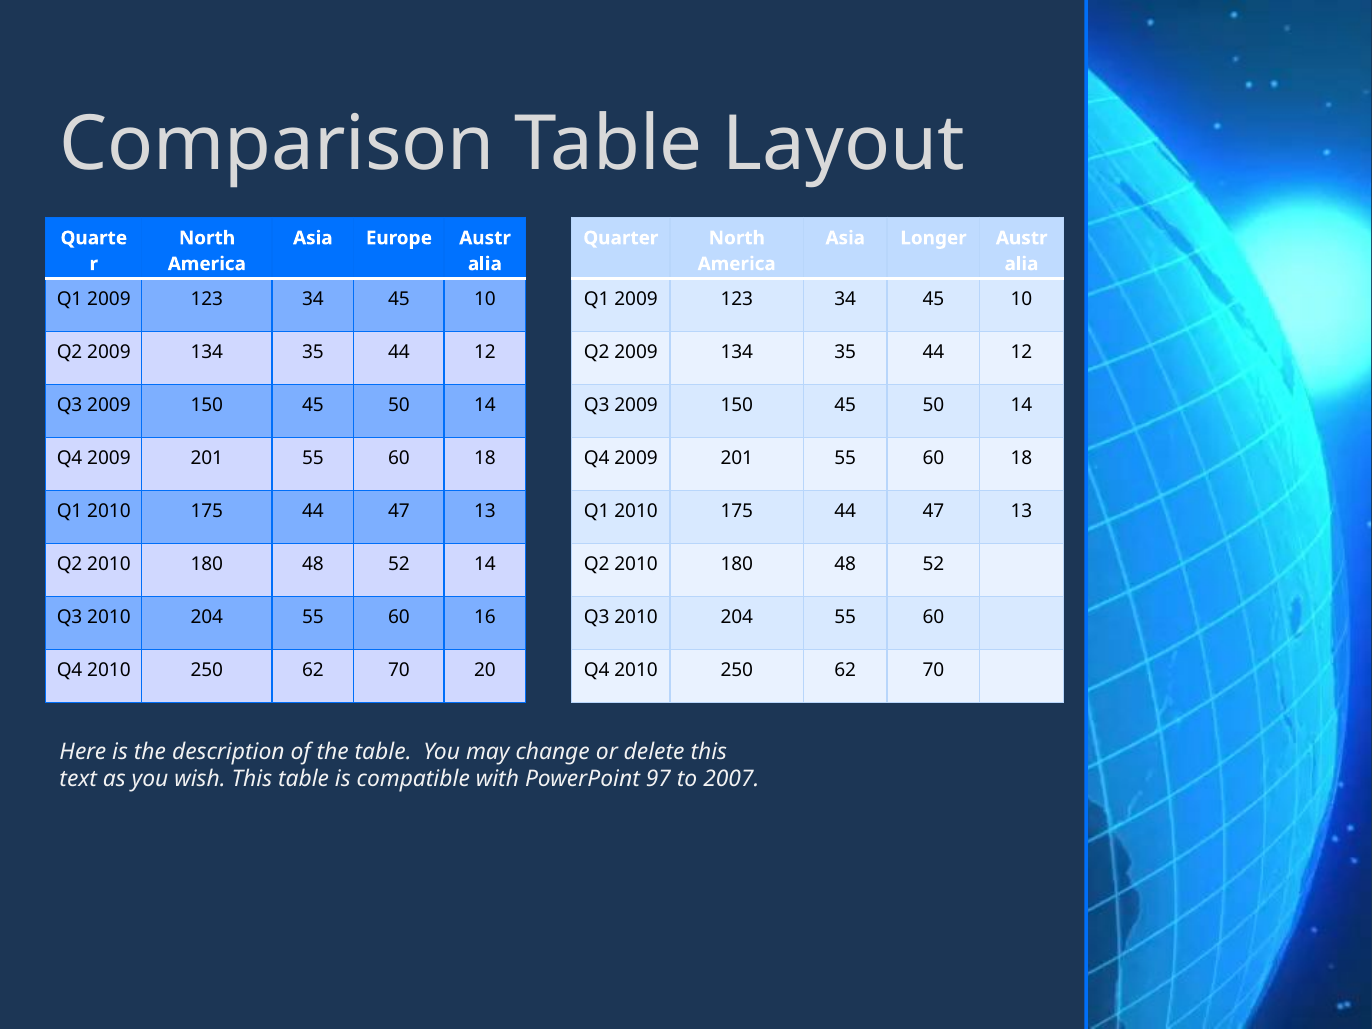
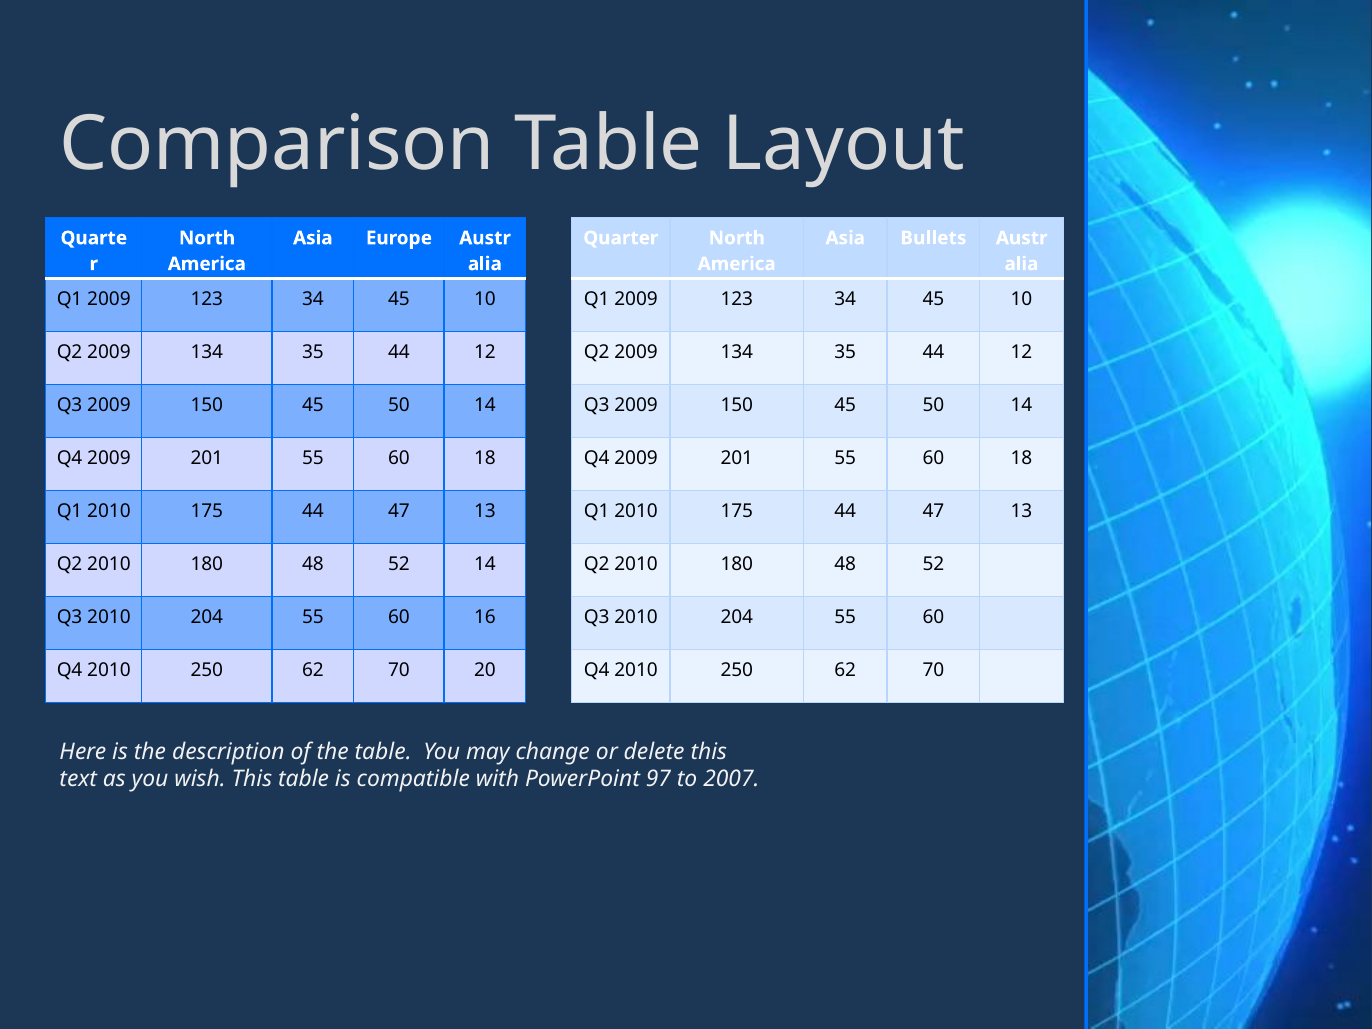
Longer: Longer -> Bullets
